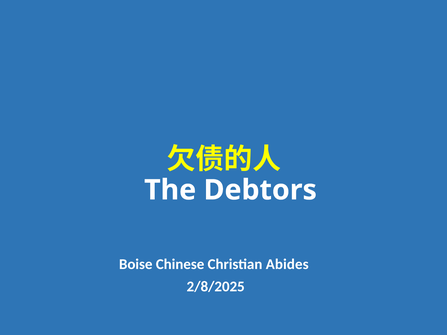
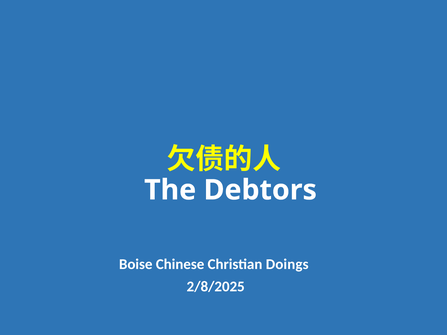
Abides: Abides -> Doings
